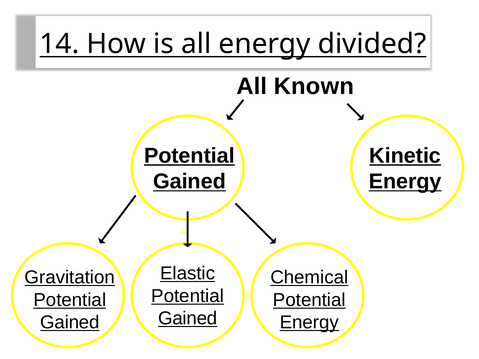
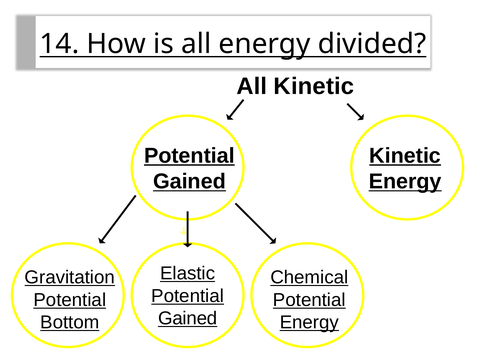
All Known: Known -> Kinetic
Gained at (70, 323): Gained -> Bottom
